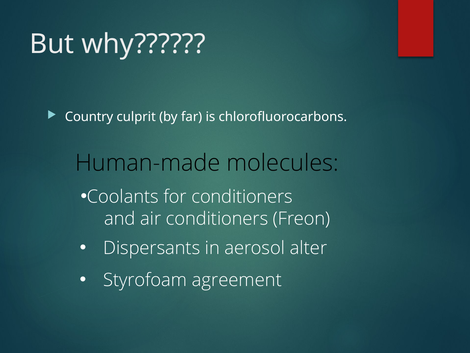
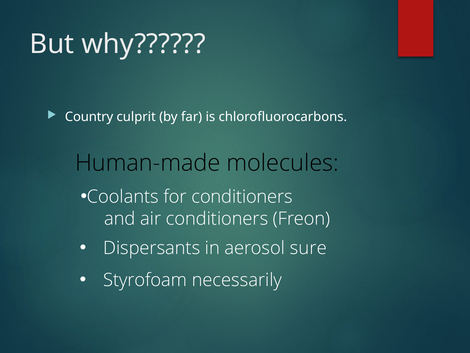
alter: alter -> sure
agreement: agreement -> necessarily
